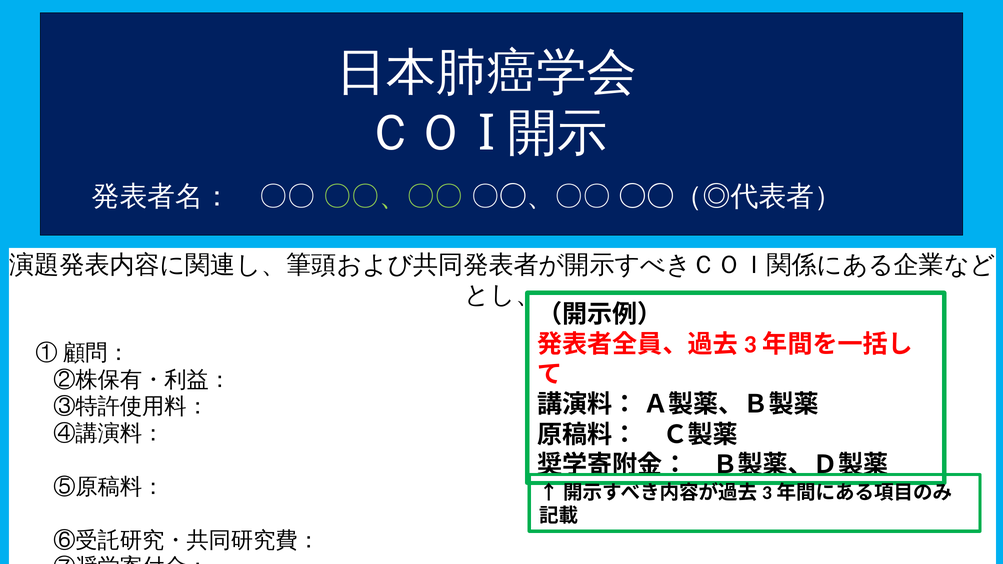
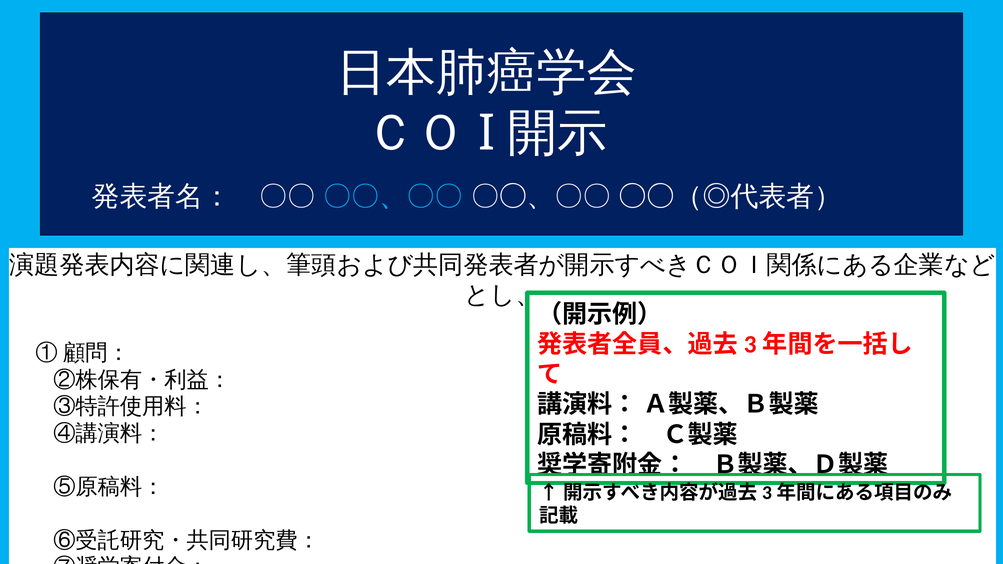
〇〇、〇〇 colour: light green -> light blue
